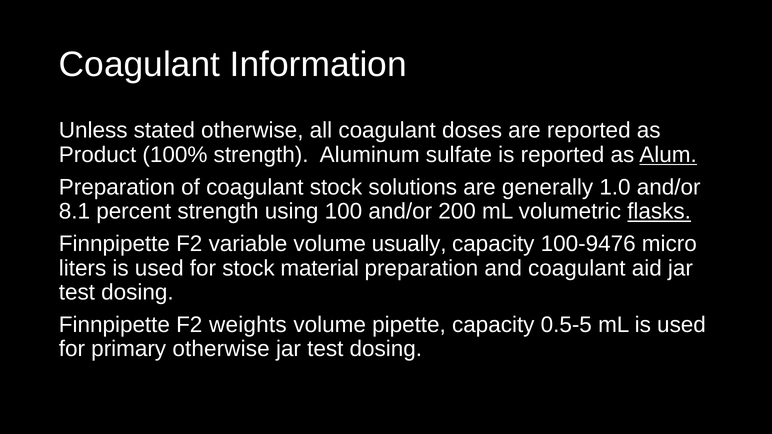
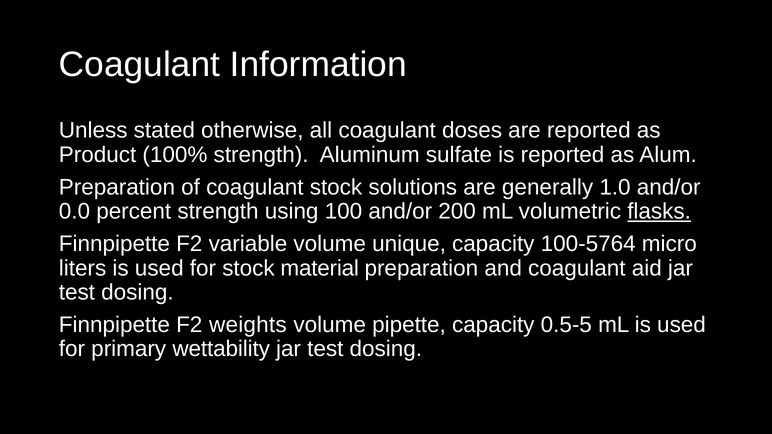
Alum underline: present -> none
8.1: 8.1 -> 0.0
usually: usually -> unique
100-9476: 100-9476 -> 100-5764
primary otherwise: otherwise -> wettability
